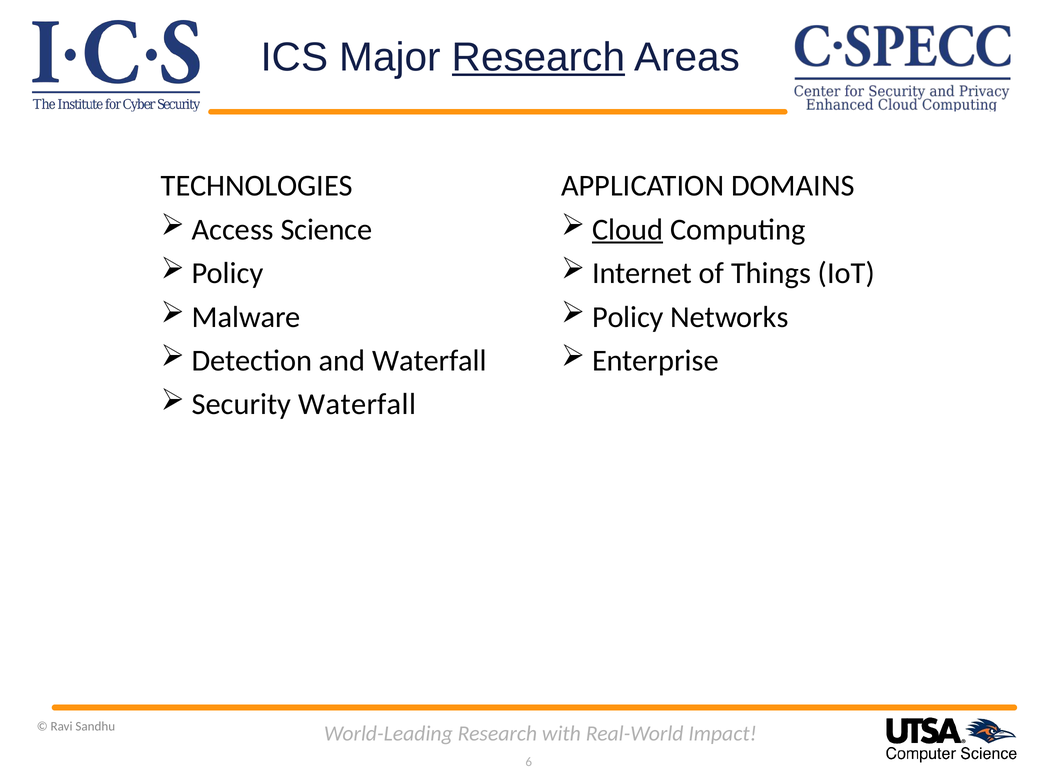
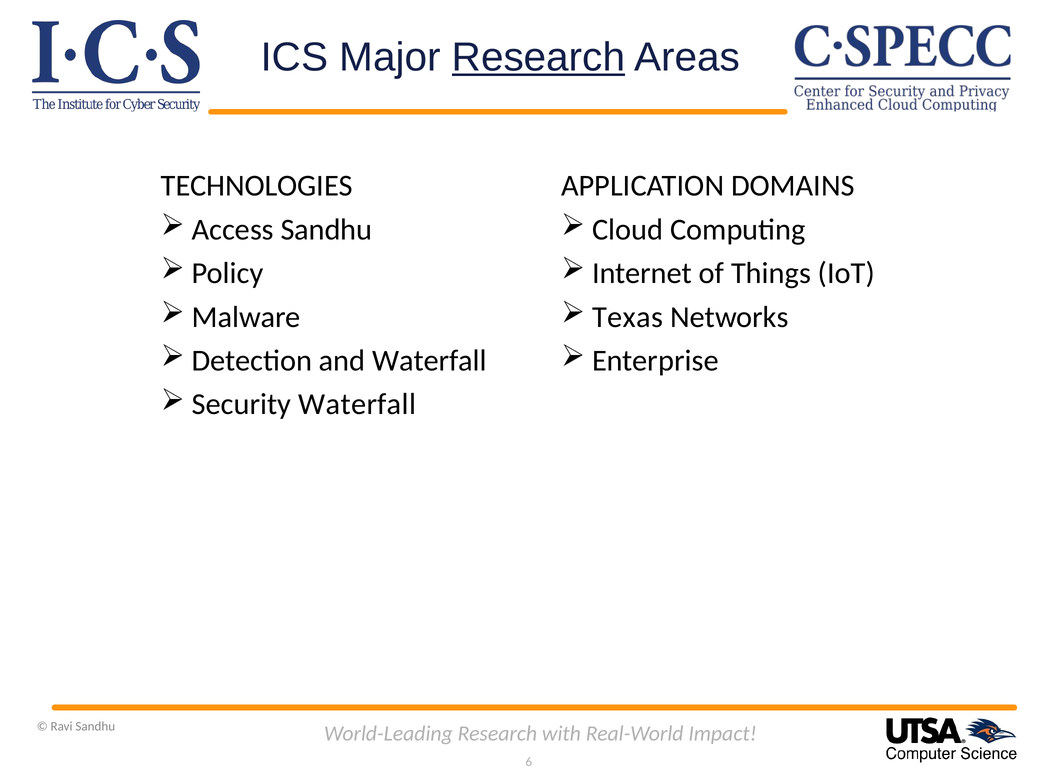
Access Science: Science -> Sandhu
Cloud underline: present -> none
Policy at (628, 317): Policy -> Texas
